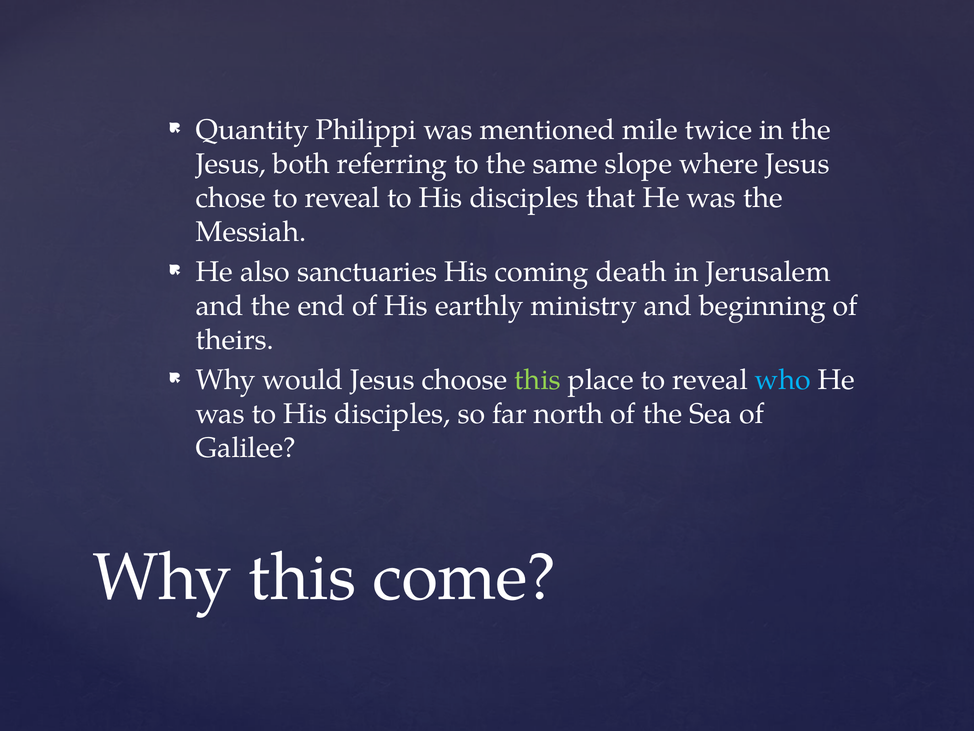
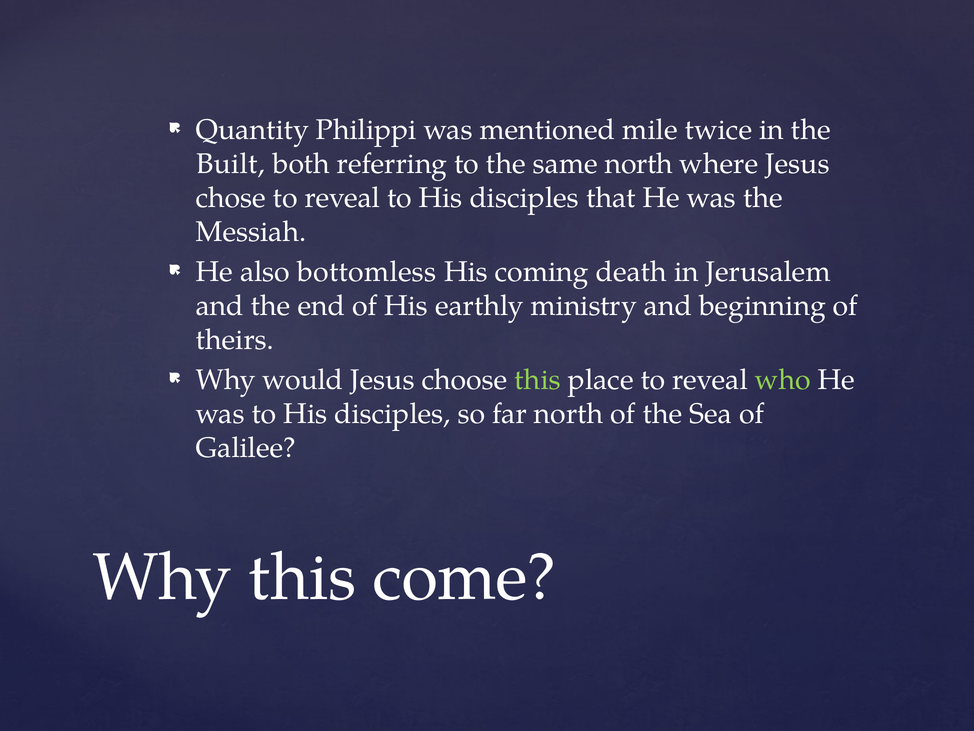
Jesus at (231, 164): Jesus -> Built
same slope: slope -> north
sanctuaries: sanctuaries -> bottomless
who colour: light blue -> light green
